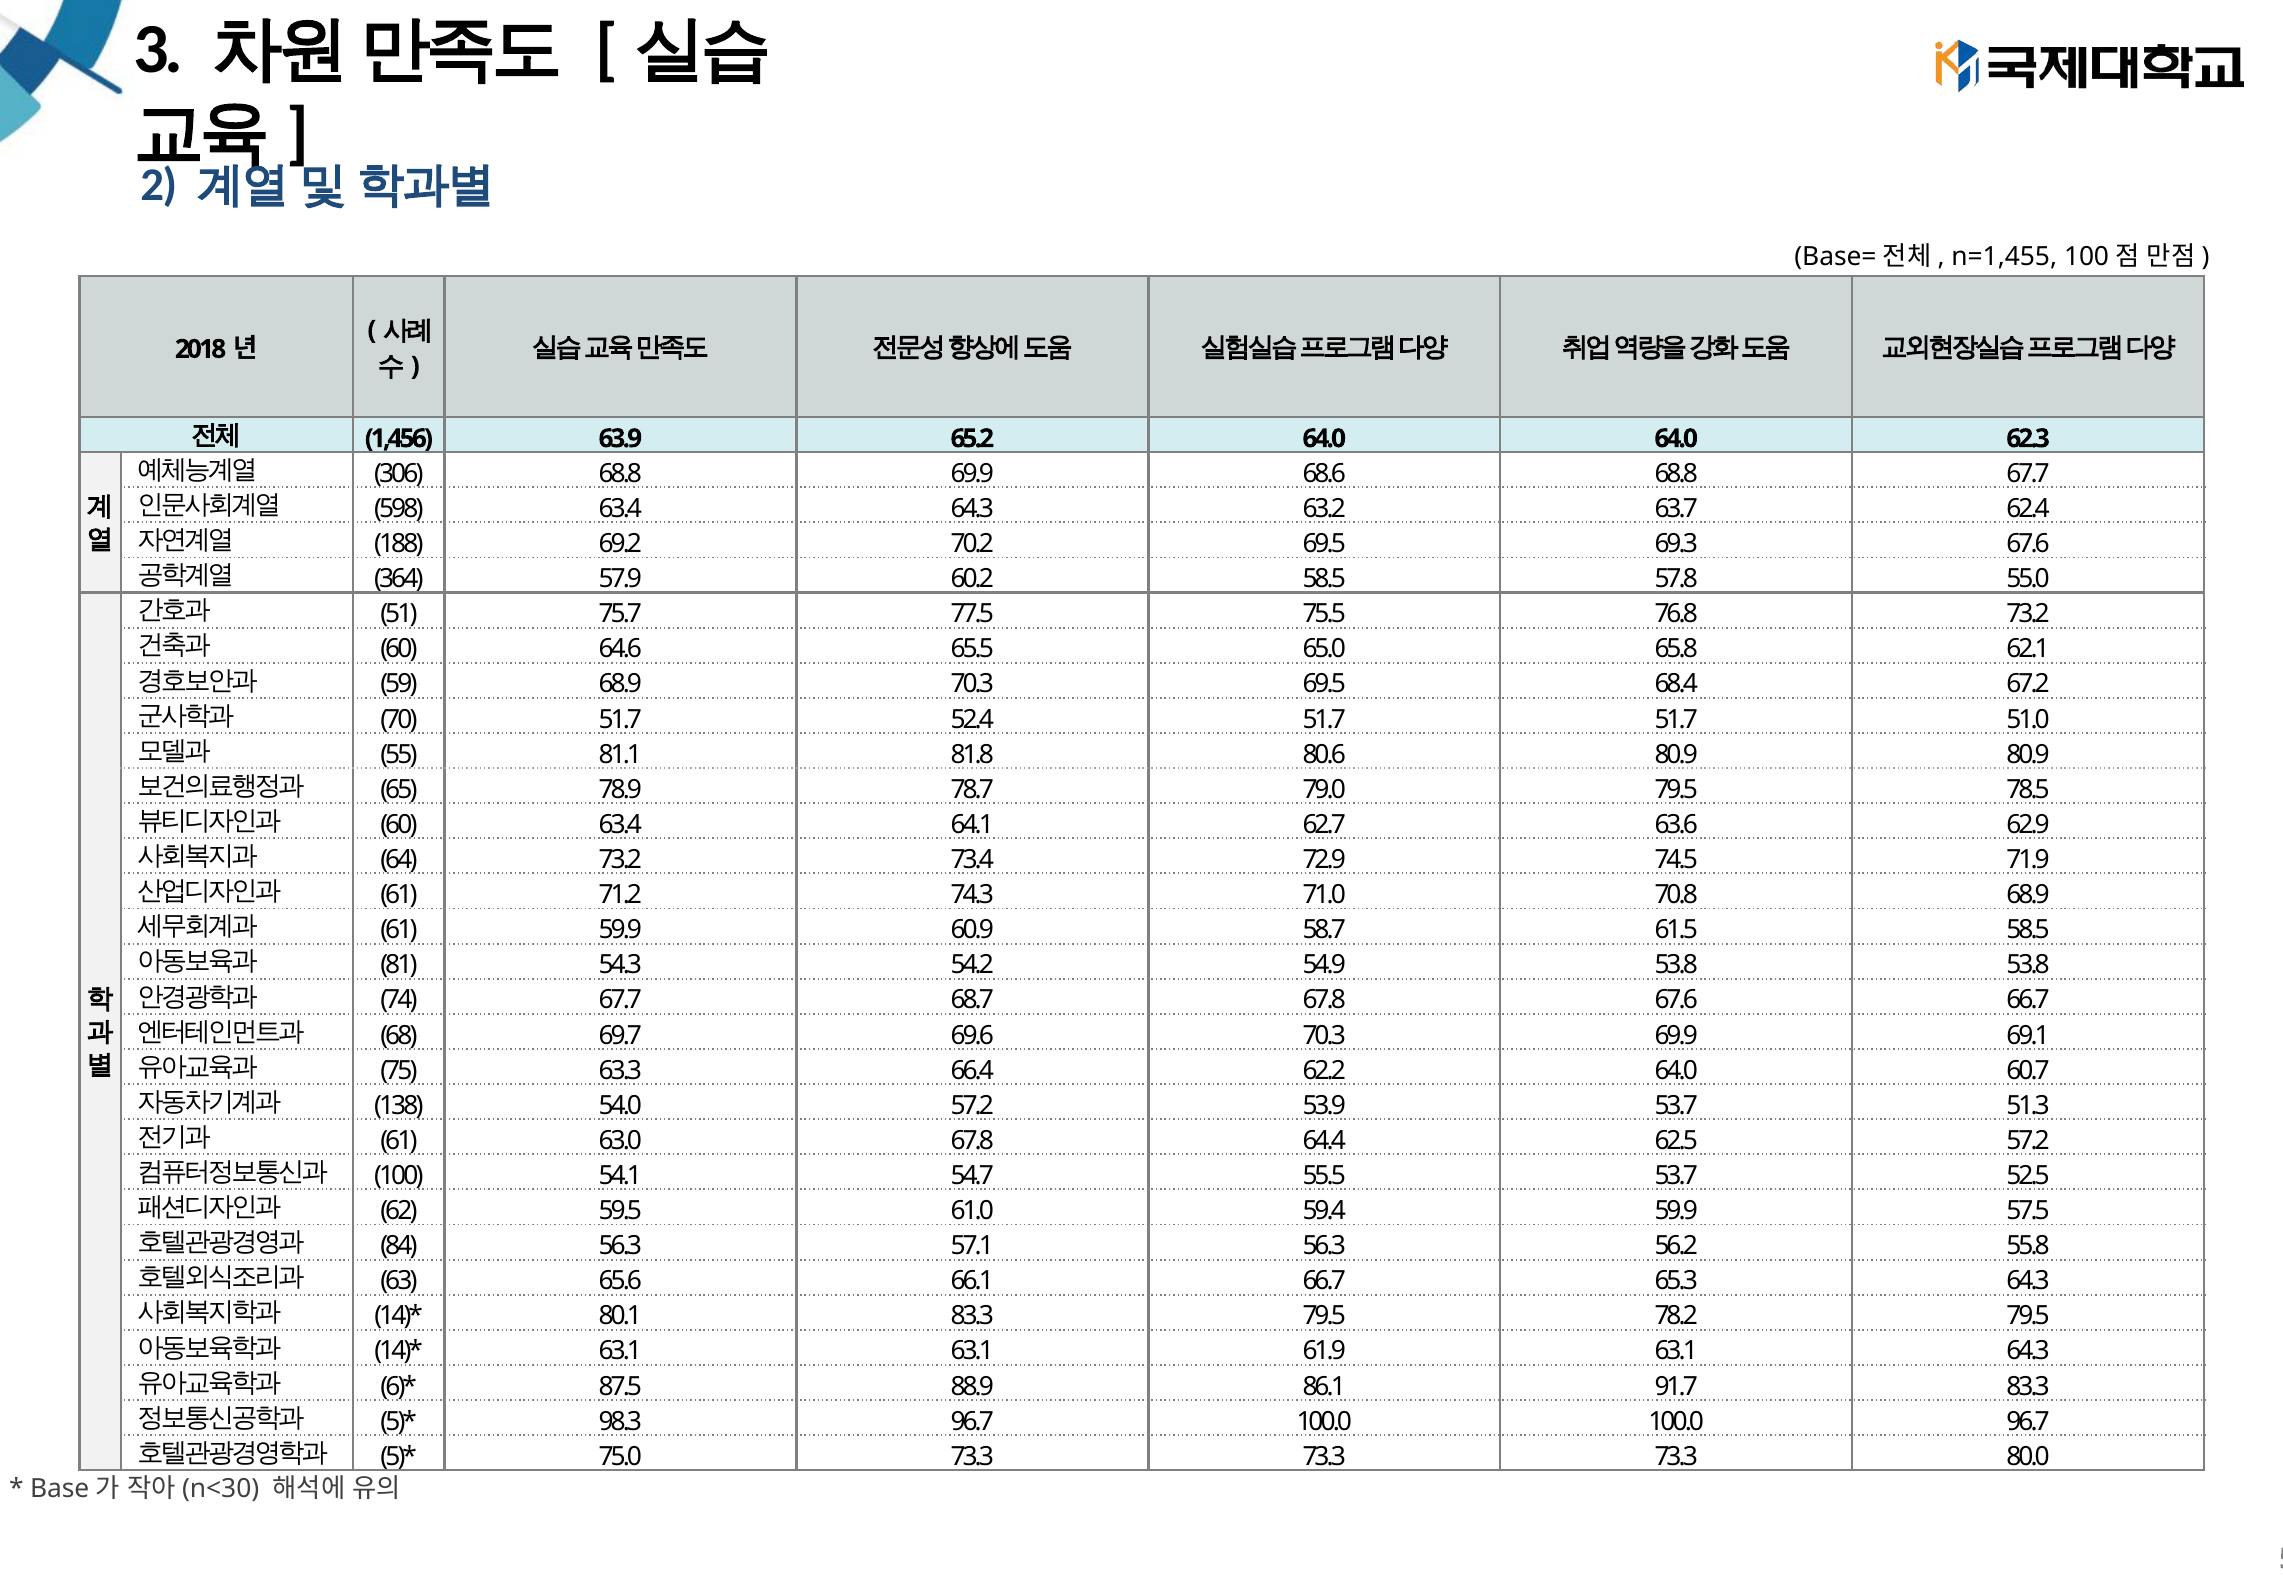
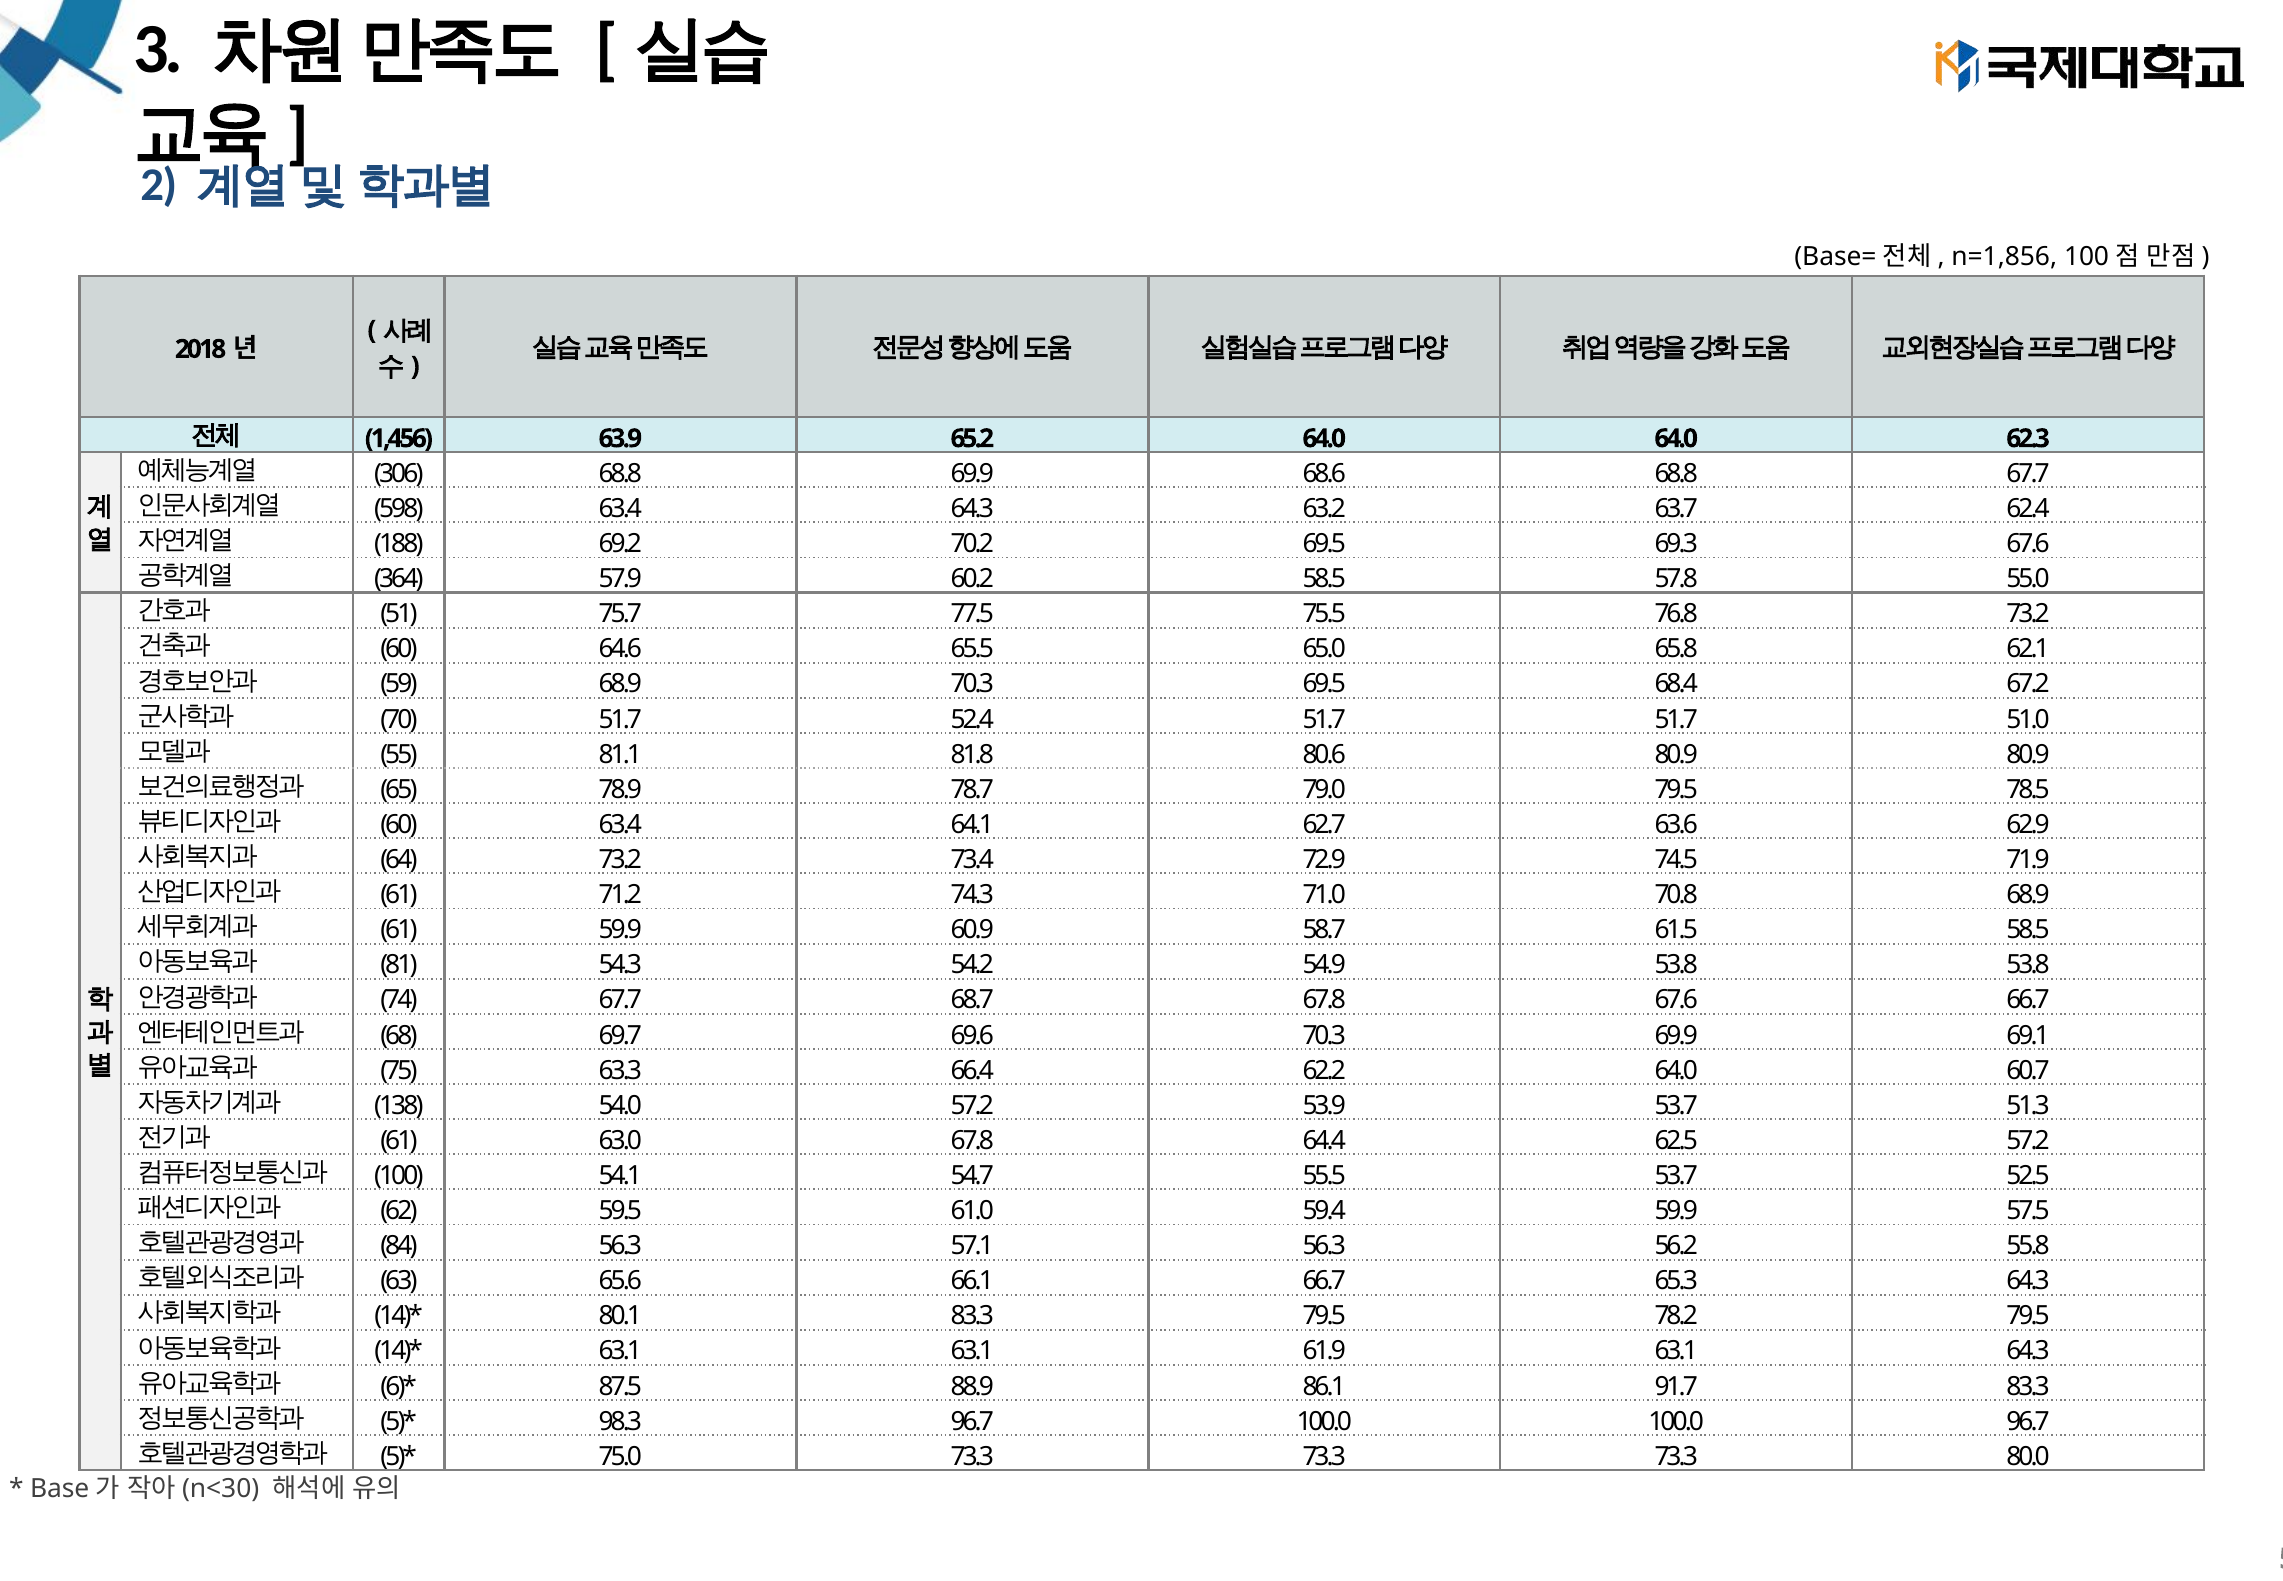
n=1,455: n=1,455 -> n=1,856
